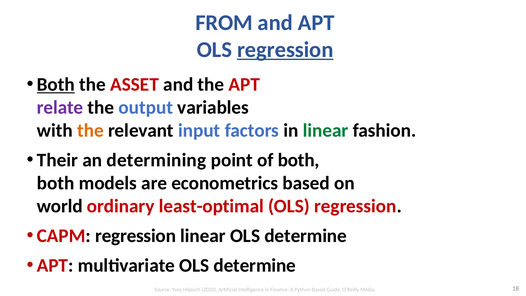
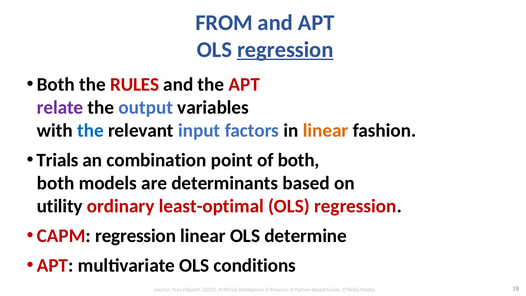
Both at (56, 84) underline: present -> none
ASSET: ASSET -> RULES
the at (90, 131) colour: orange -> blue
linear at (325, 131) colour: green -> orange
Their: Their -> Trials
determining: determining -> combination
econometrics: econometrics -> determinants
world: world -> utility
multivariate OLS determine: determine -> conditions
